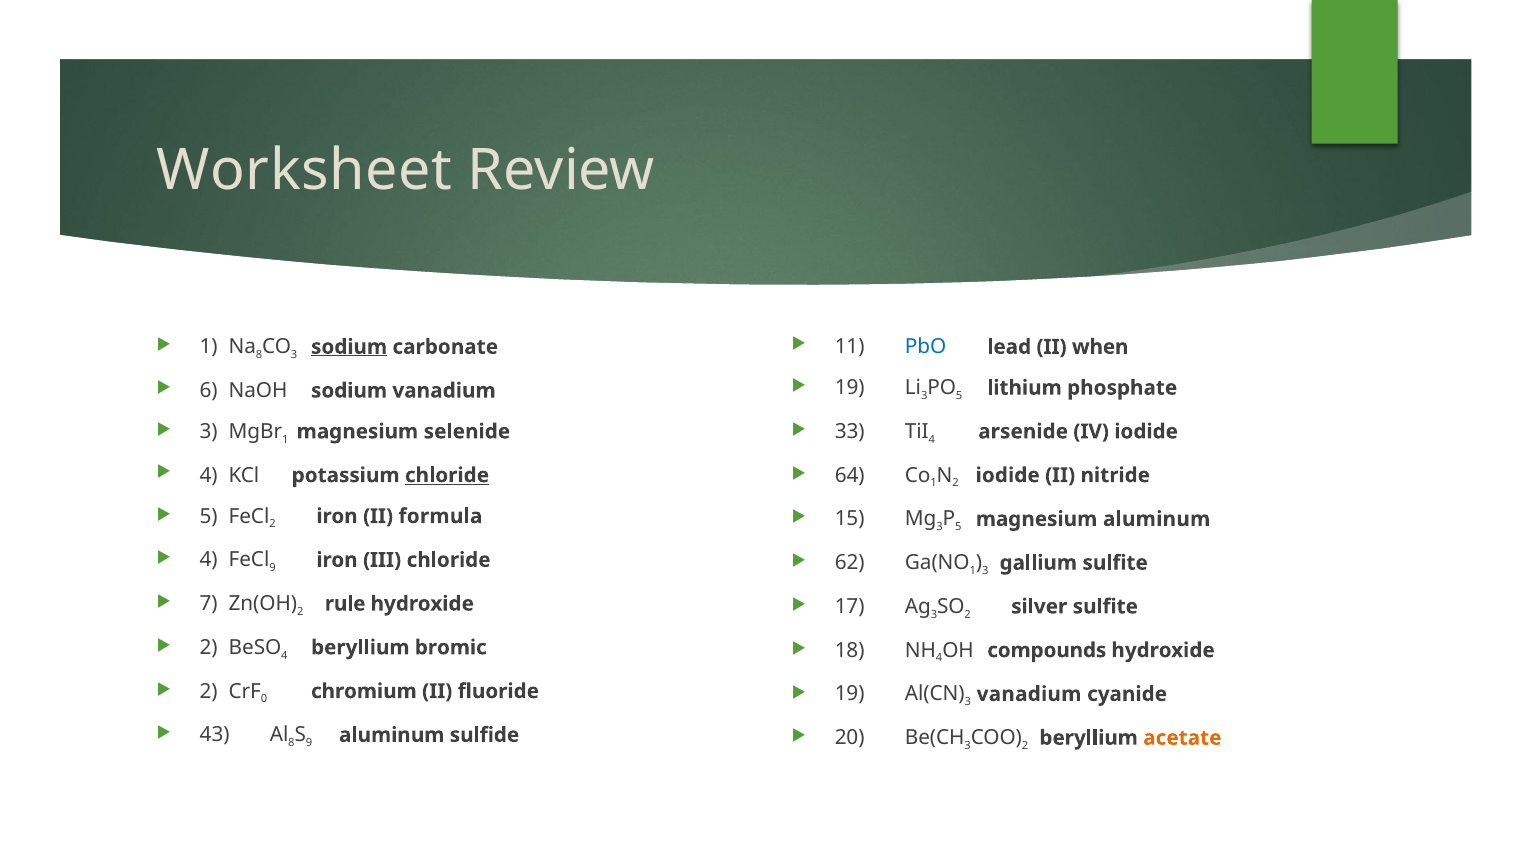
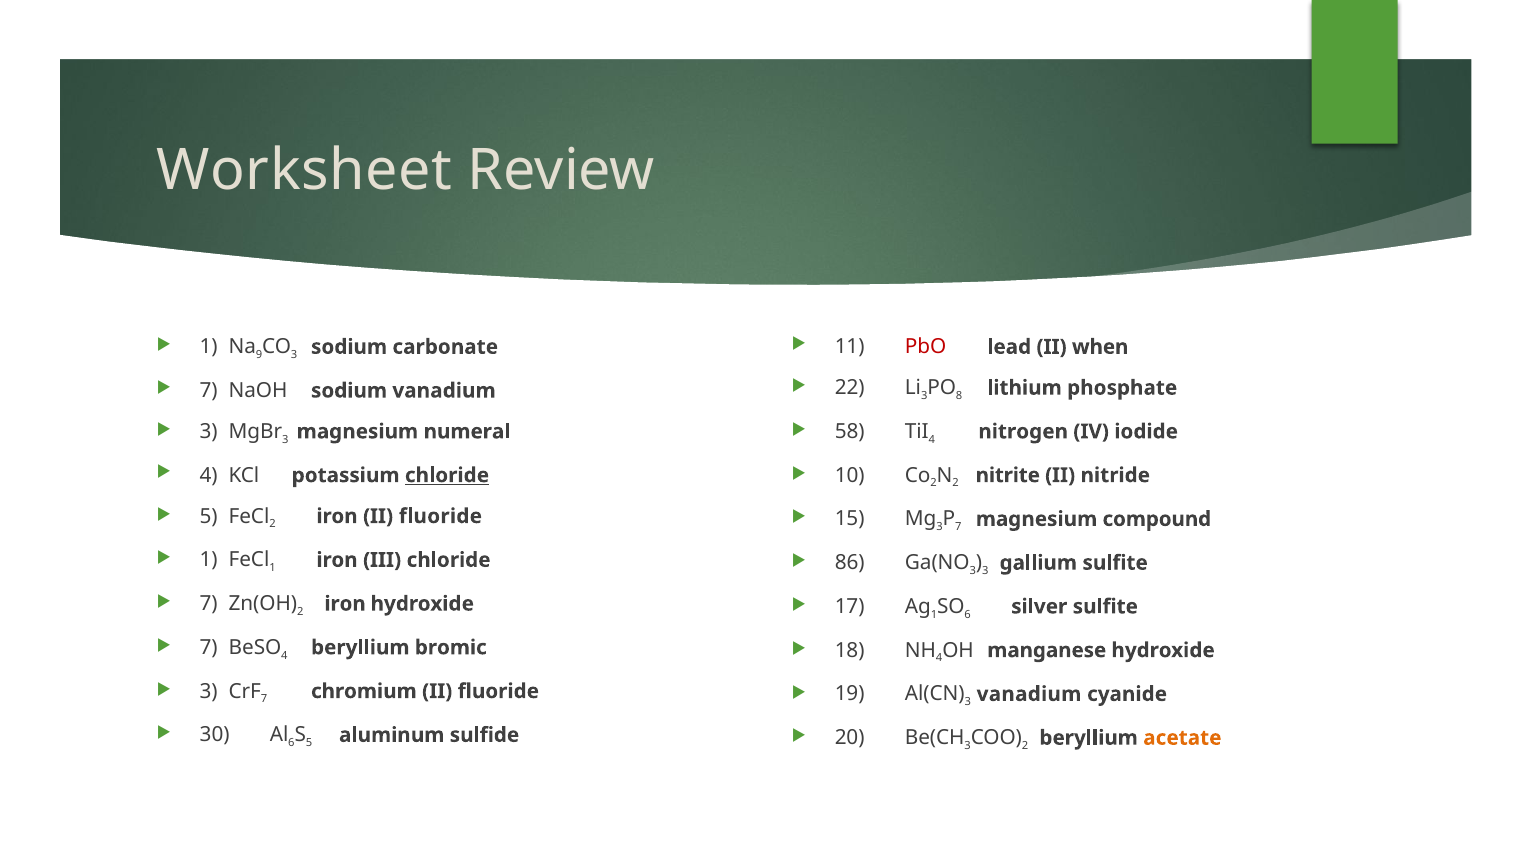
PbO colour: blue -> red
8 at (259, 355): 8 -> 9
sodium at (349, 347) underline: present -> none
19 at (850, 388): 19 -> 22
5 at (959, 396): 5 -> 8
6 at (209, 391): 6 -> 7
1 at (285, 439): 1 -> 3
selenide: selenide -> numeral
33: 33 -> 58
arsenide: arsenide -> nitrogen
64: 64 -> 10
1 at (934, 483): 1 -> 2
2 iodide: iodide -> nitrite
iron II formula: formula -> fluoride
5 at (958, 527): 5 -> 7
magnesium aluminum: aluminum -> compound
4 at (209, 560): 4 -> 1
9 at (273, 568): 9 -> 1
62: 62 -> 86
1 at (973, 571): 1 -> 3
rule at (345, 604): rule -> iron
3 at (934, 614): 3 -> 1
2 at (968, 614): 2 -> 6
2 at (209, 647): 2 -> 7
compounds: compounds -> manganese
2 at (209, 691): 2 -> 3
0 at (264, 699): 0 -> 7
43: 43 -> 30
8 at (291, 743): 8 -> 6
9 at (309, 743): 9 -> 5
